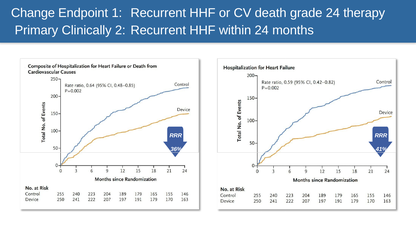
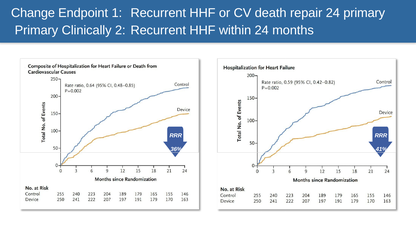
grade: grade -> repair
24 therapy: therapy -> primary
